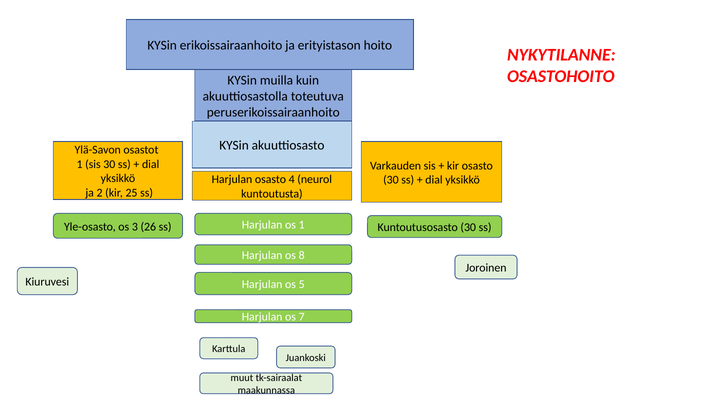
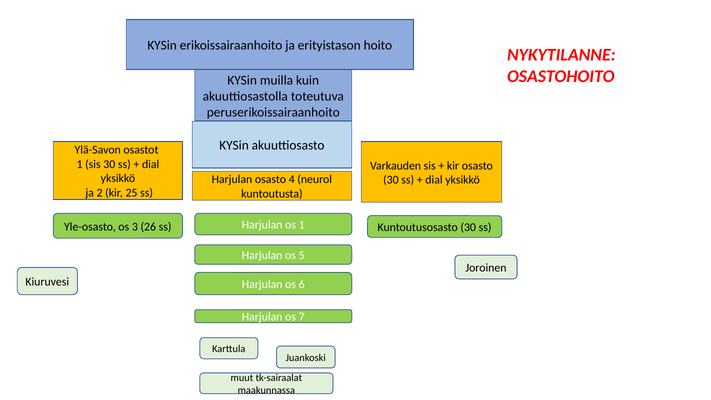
8: 8 -> 5
5: 5 -> 6
